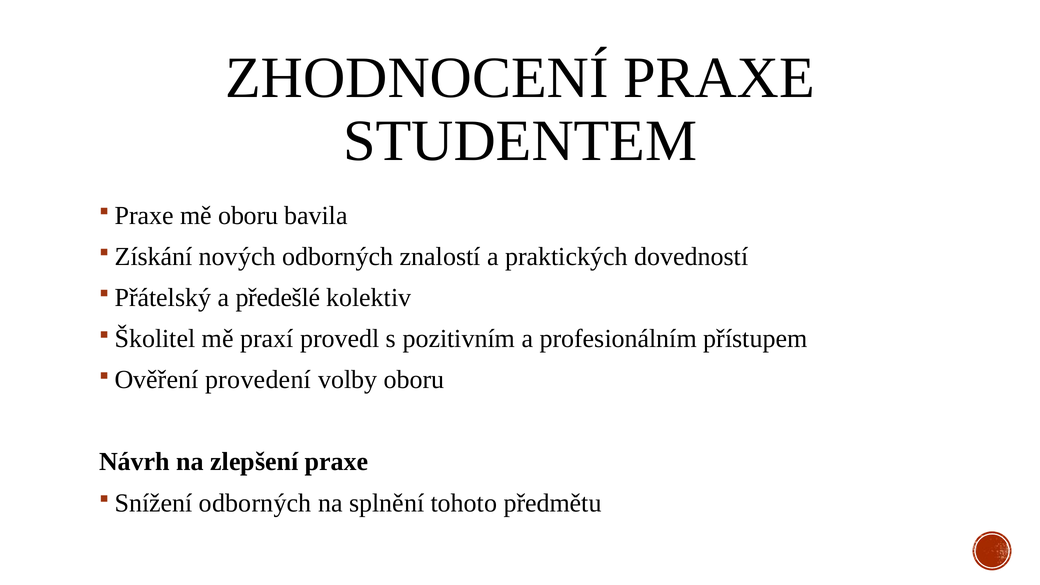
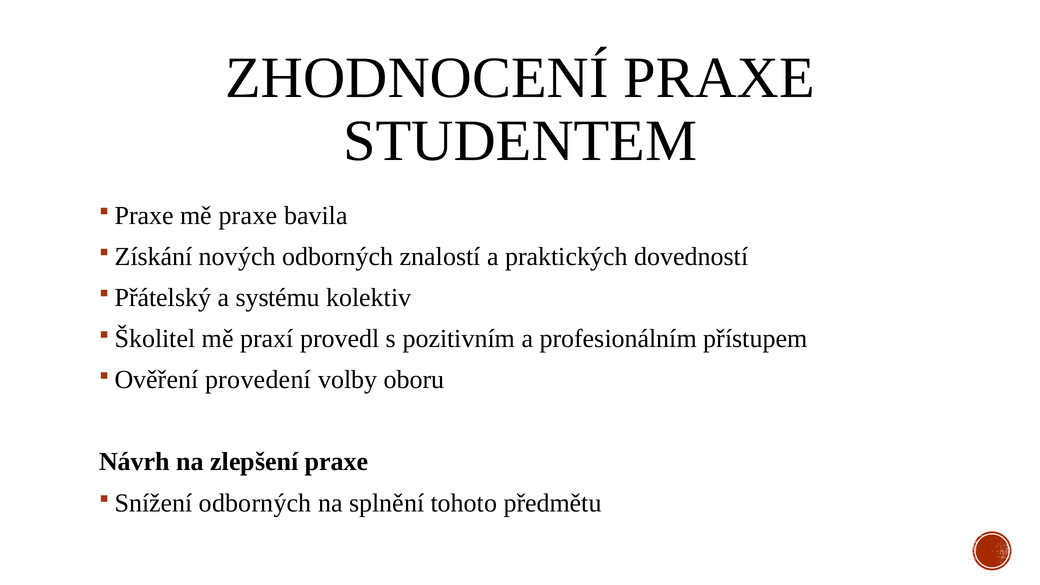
mě oboru: oboru -> praxe
předešlé: předešlé -> systému
